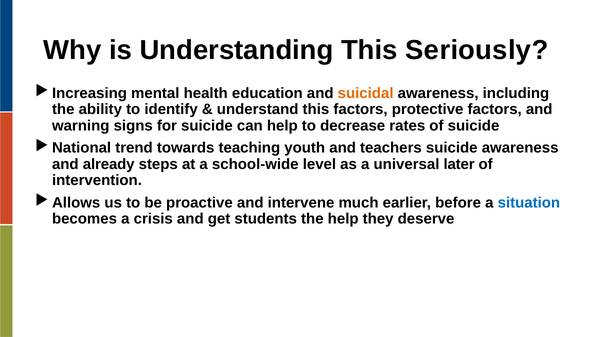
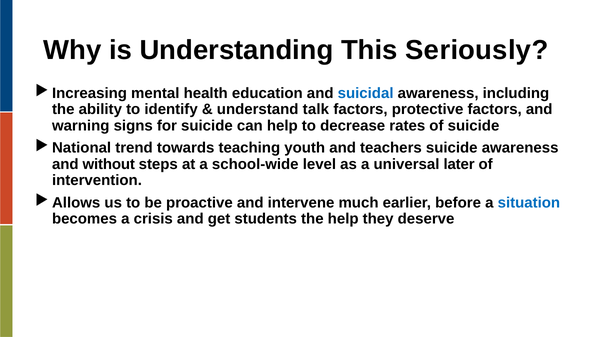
suicidal colour: orange -> blue
understand this: this -> talk
already: already -> without
